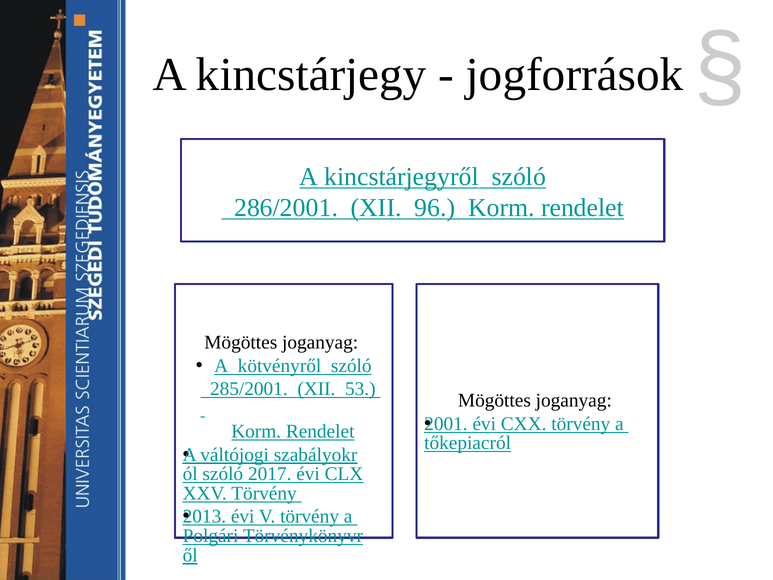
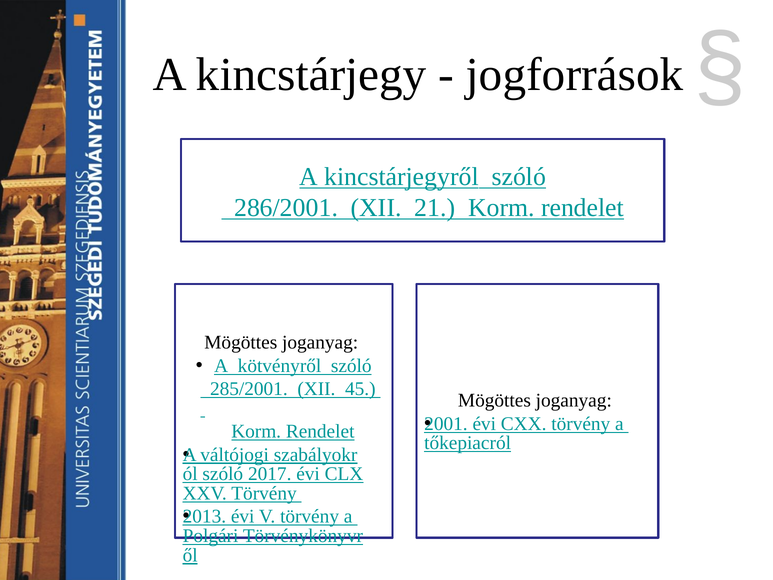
96: 96 -> 21
53: 53 -> 45
